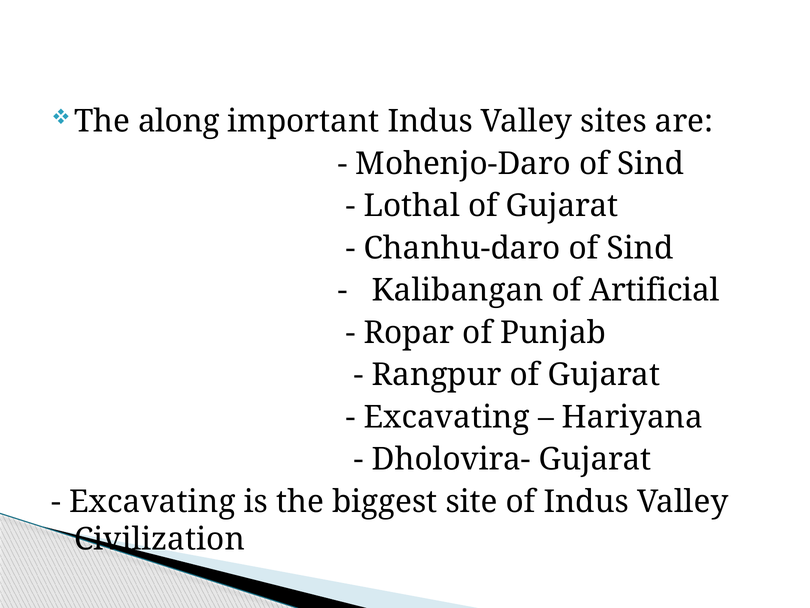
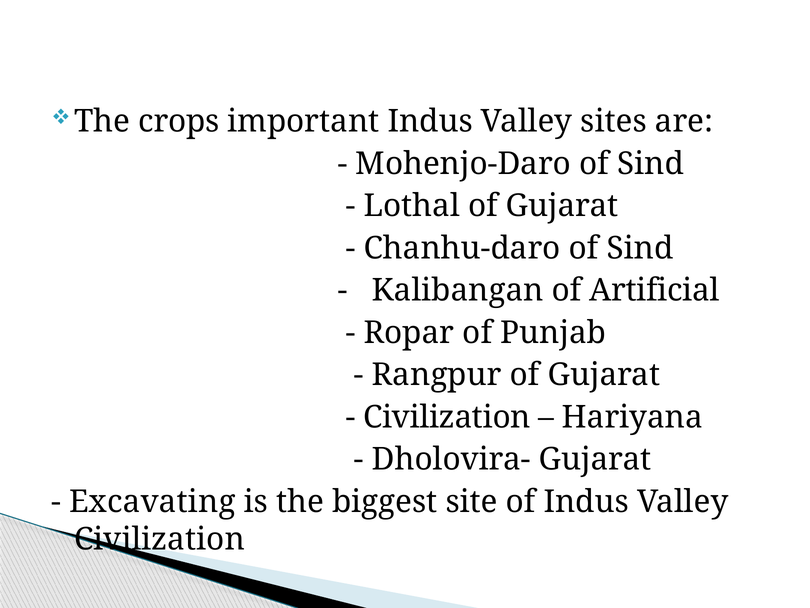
along: along -> crops
Excavating at (447, 417): Excavating -> Civilization
